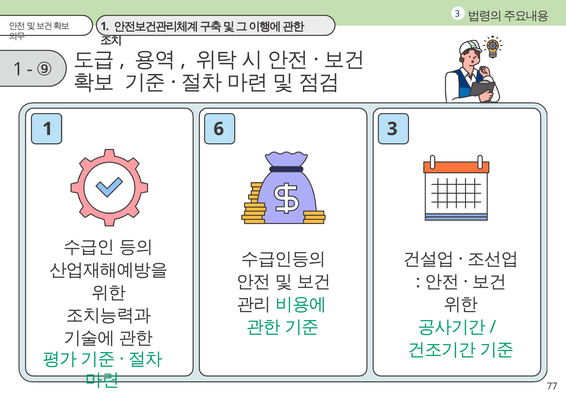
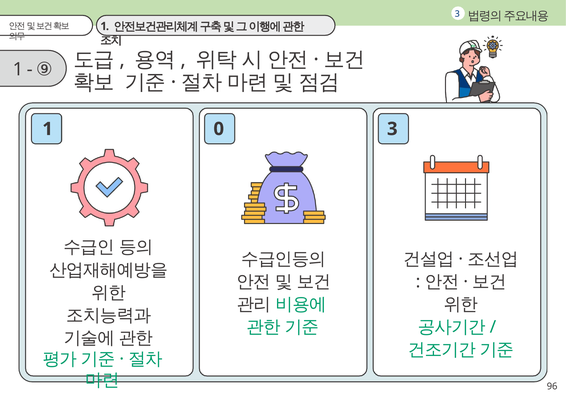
6: 6 -> 0
77: 77 -> 96
